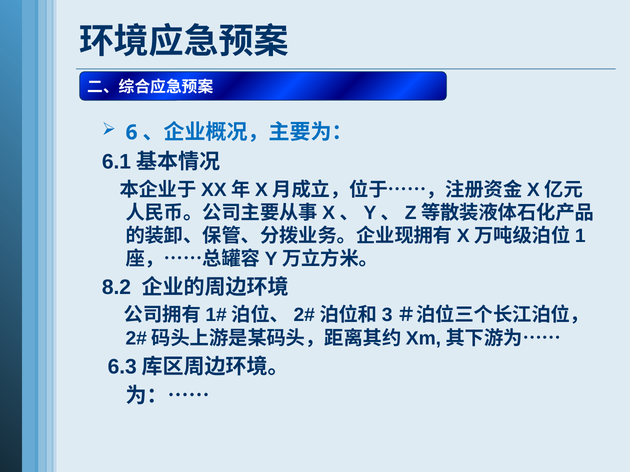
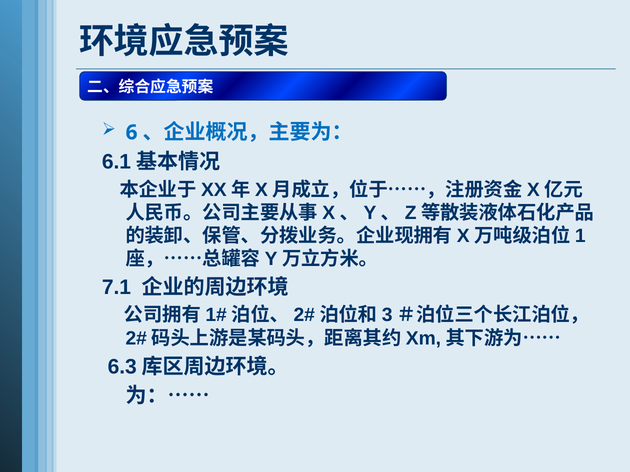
8.2: 8.2 -> 7.1
